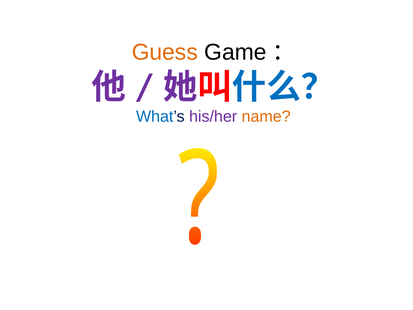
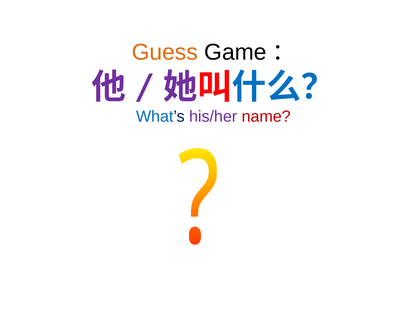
name colour: orange -> red
